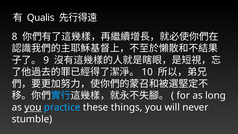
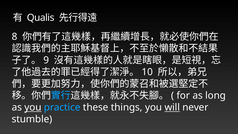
will underline: none -> present
